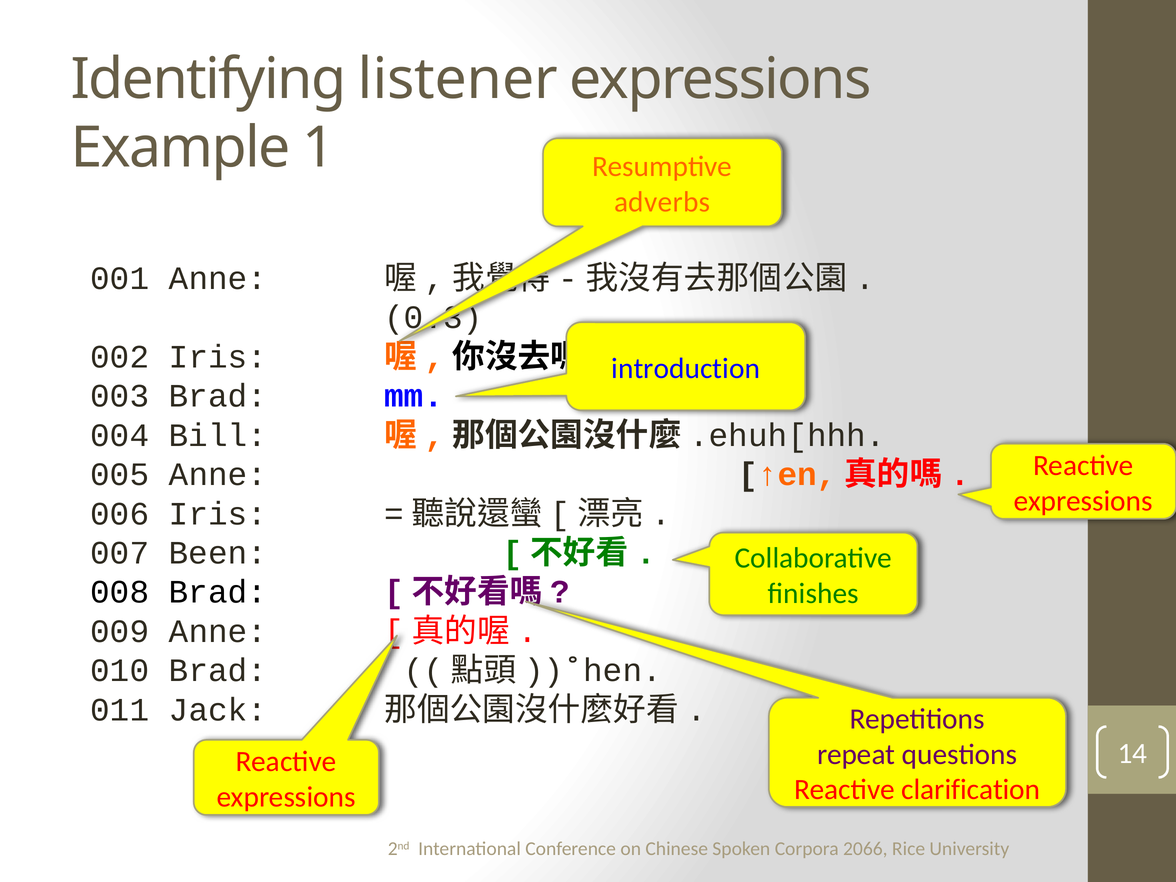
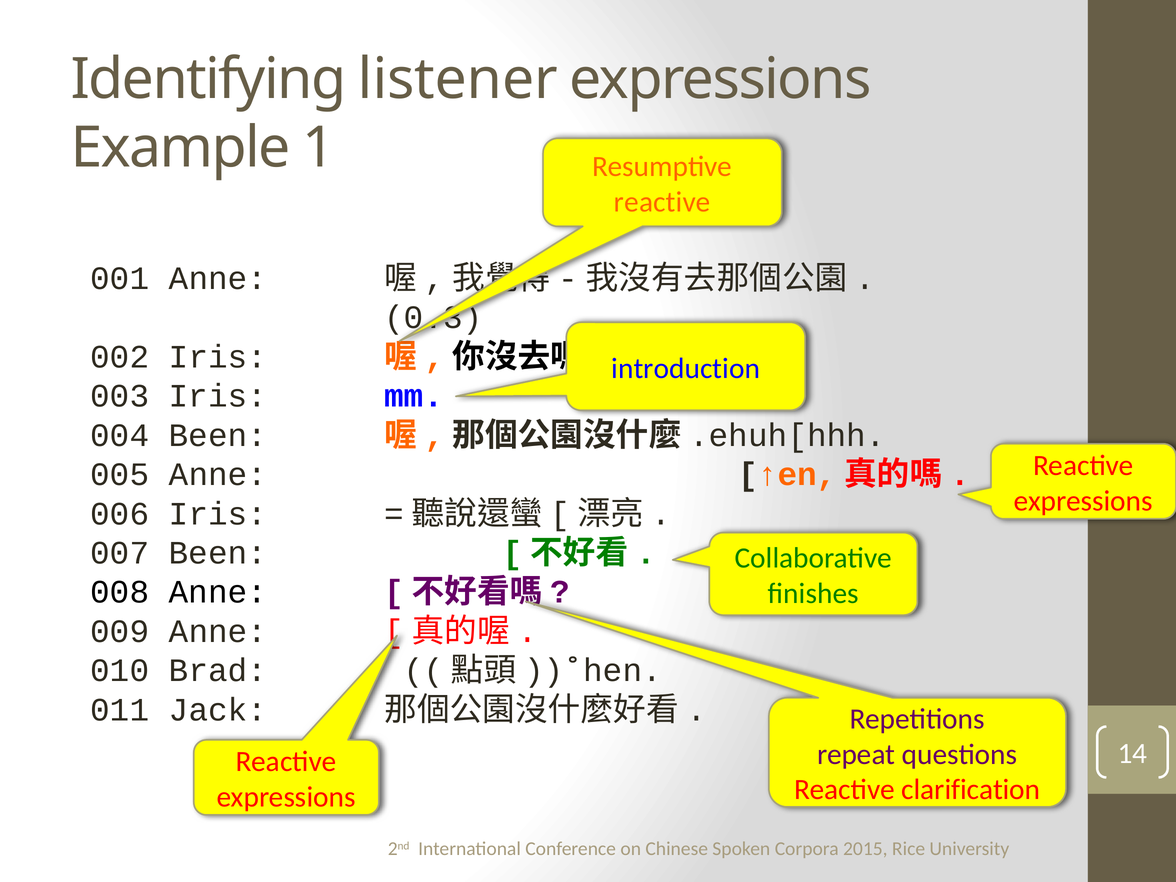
adverbs at (662, 202): adverbs -> reactive
003 Brad: Brad -> Iris
004 Bill: Bill -> Been
008 Brad: Brad -> Anne
2066: 2066 -> 2015
